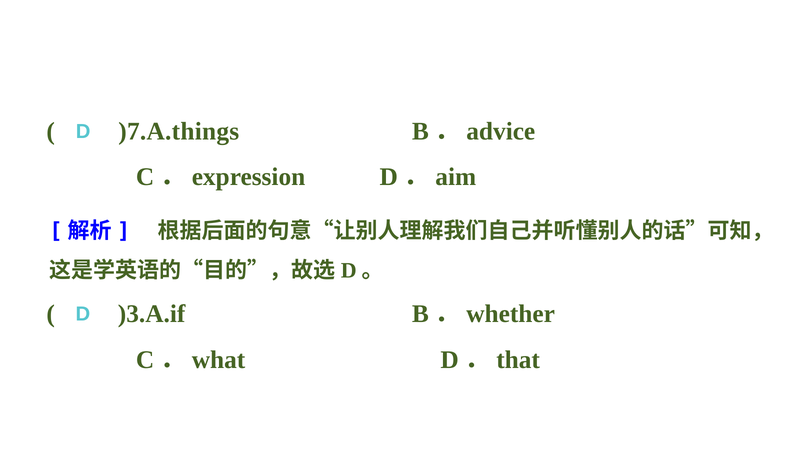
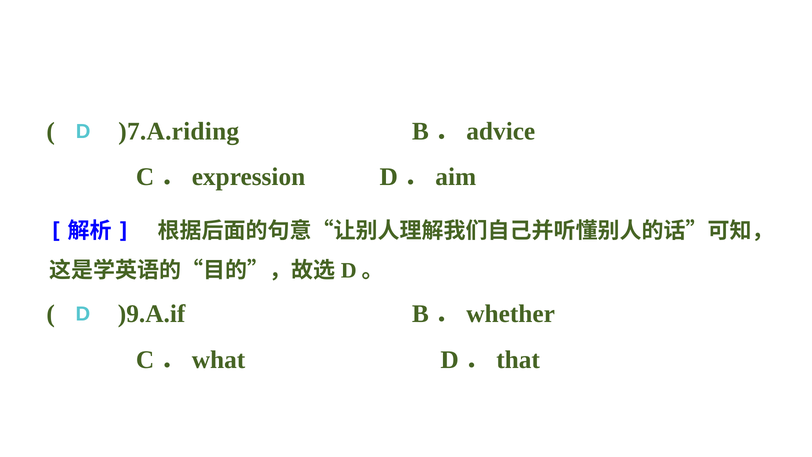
)7.A.things: )7.A.things -> )7.A.riding
)3.A.if: )3.A.if -> )9.A.if
